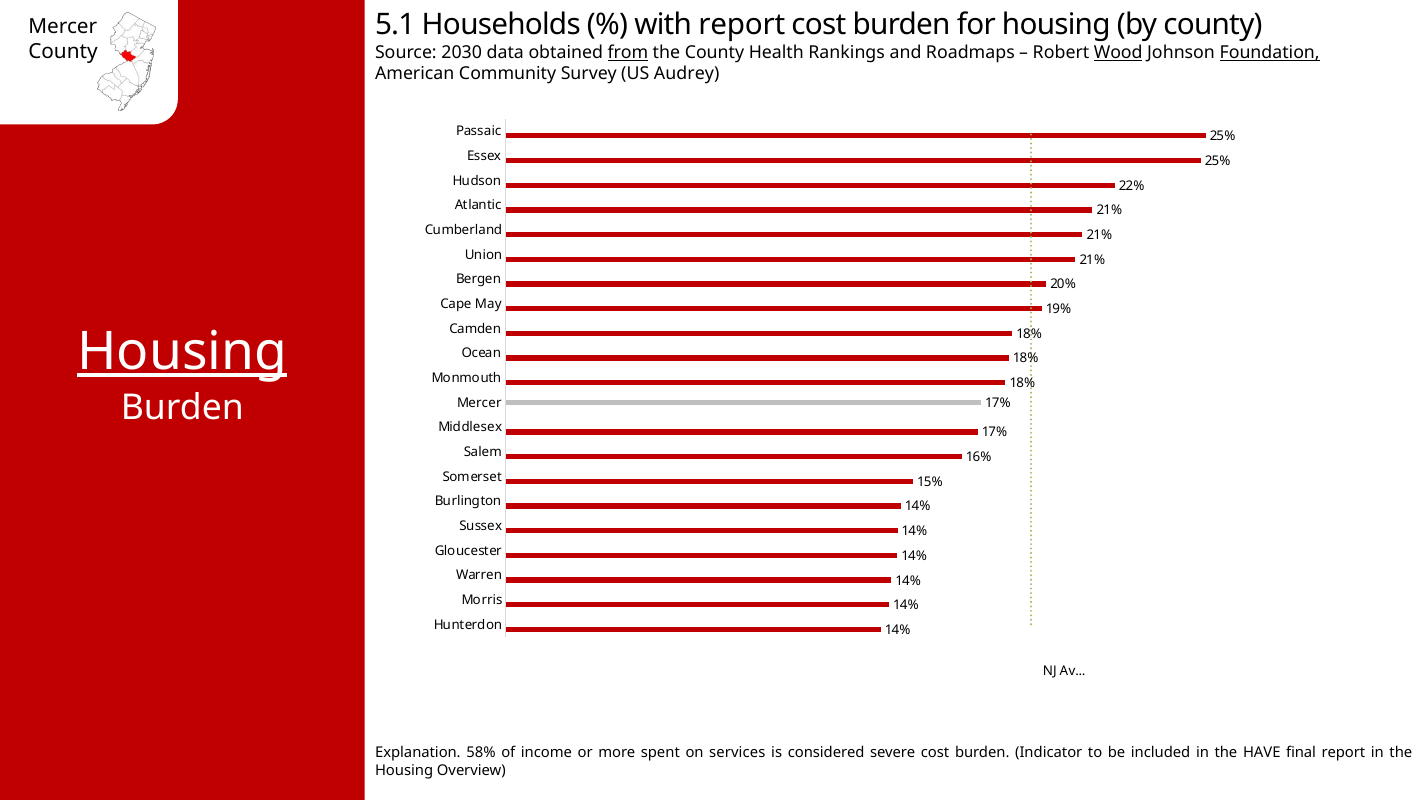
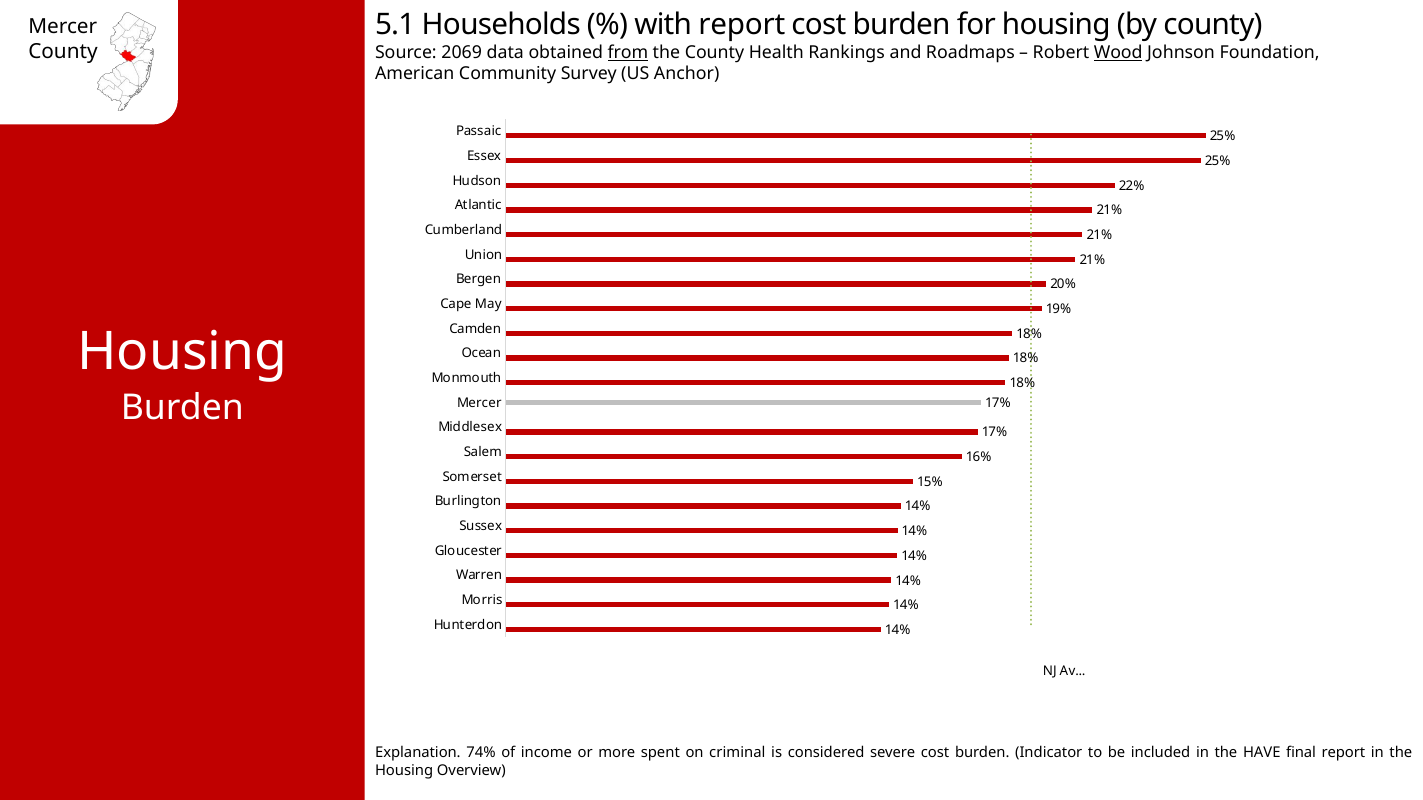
2030: 2030 -> 2069
Foundation underline: present -> none
Audrey: Audrey -> Anchor
Housing at (182, 352) underline: present -> none
58%: 58% -> 74%
services: services -> criminal
